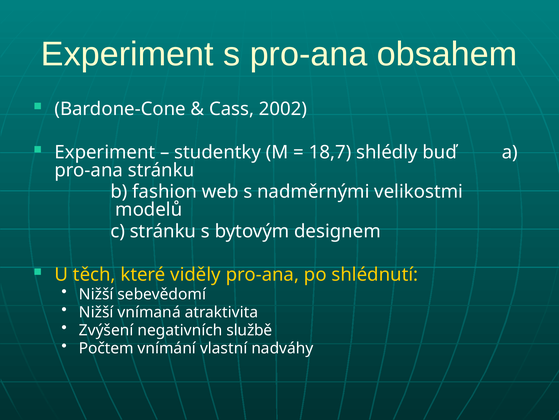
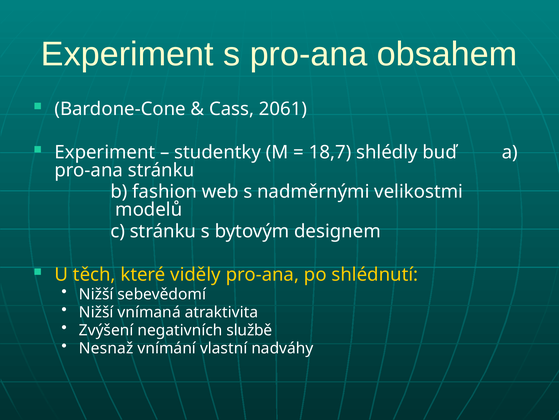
2002: 2002 -> 2061
Počtem: Počtem -> Nesnaž
